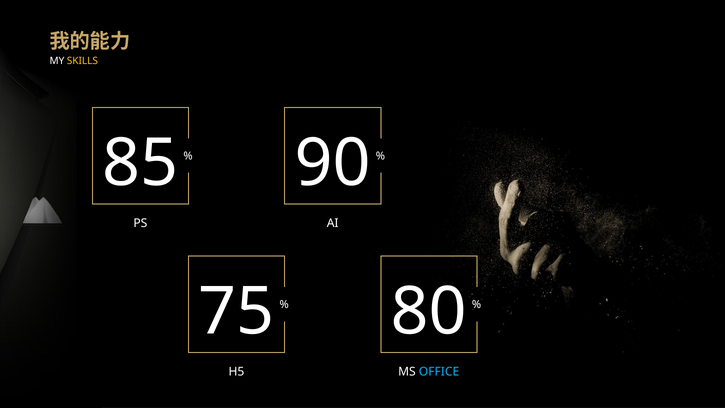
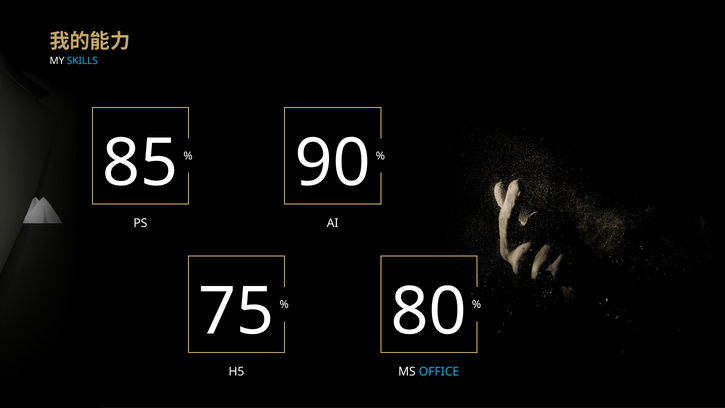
SKILLS colour: yellow -> light blue
